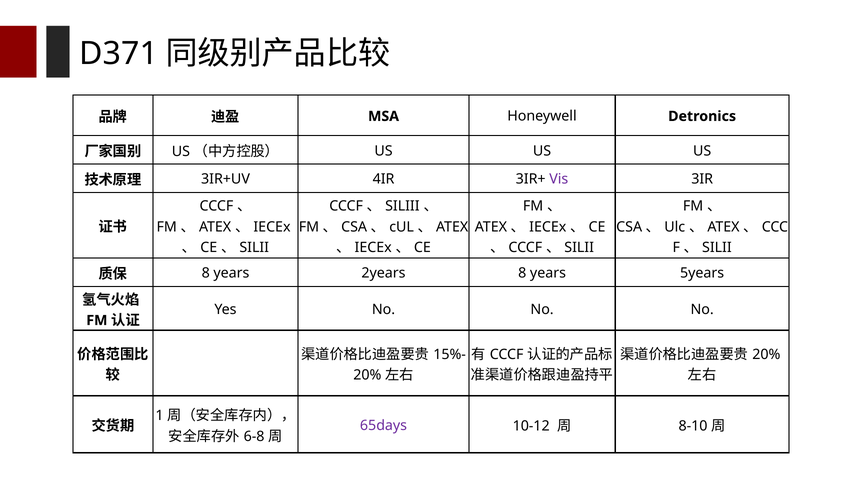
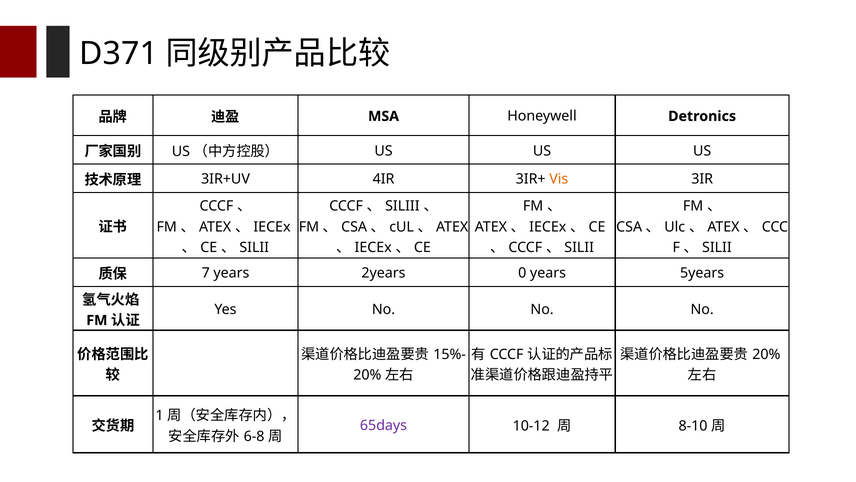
Vis colour: purple -> orange
8 at (206, 273): 8 -> 7
2years 8: 8 -> 0
